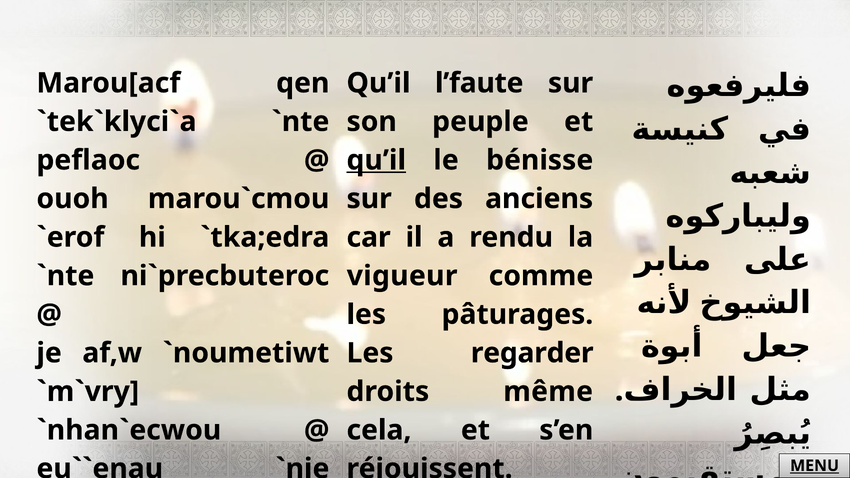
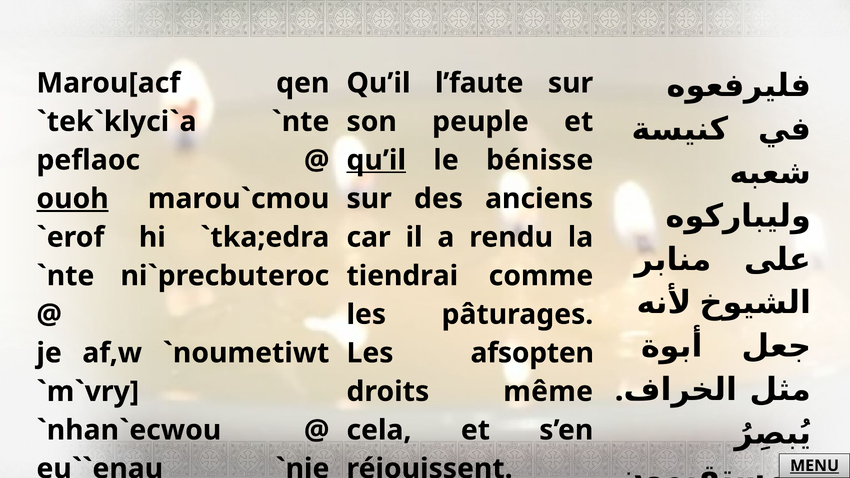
ouoh at (73, 199) underline: none -> present
vigueur: vigueur -> tiendrai
regarder: regarder -> afsopten
